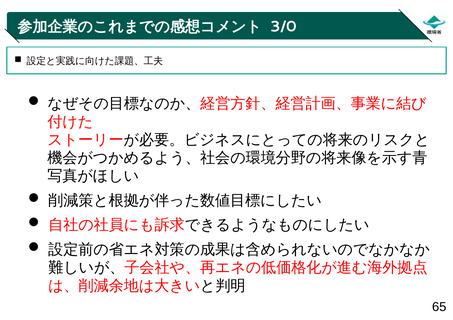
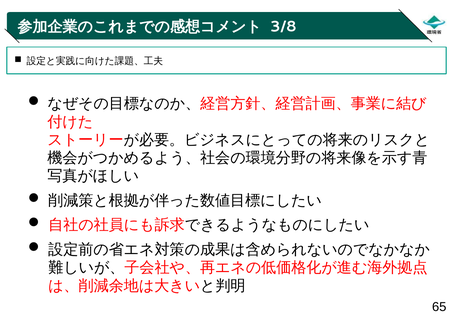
3/0: 3/0 -> 3/8
